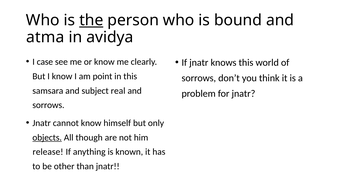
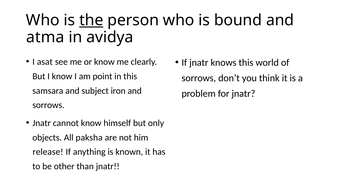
case: case -> asat
real: real -> iron
objects underline: present -> none
though: though -> paksha
